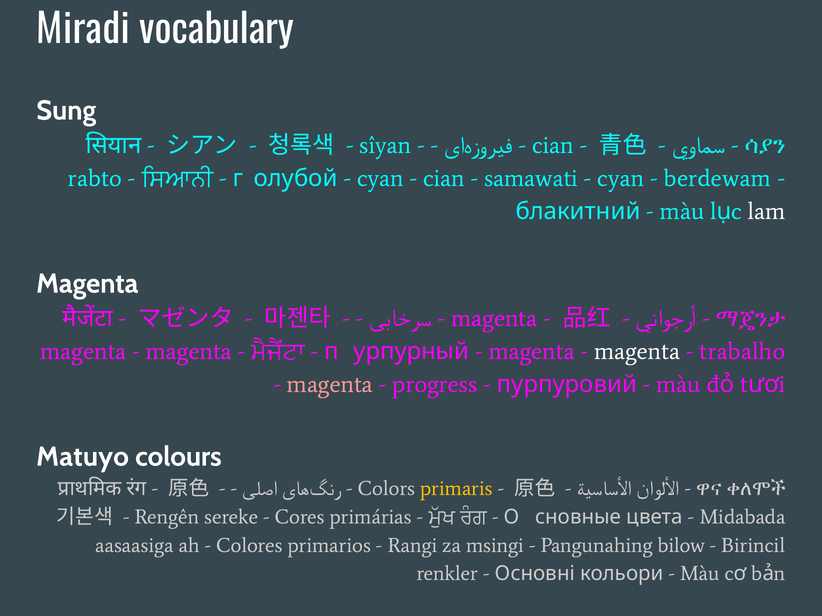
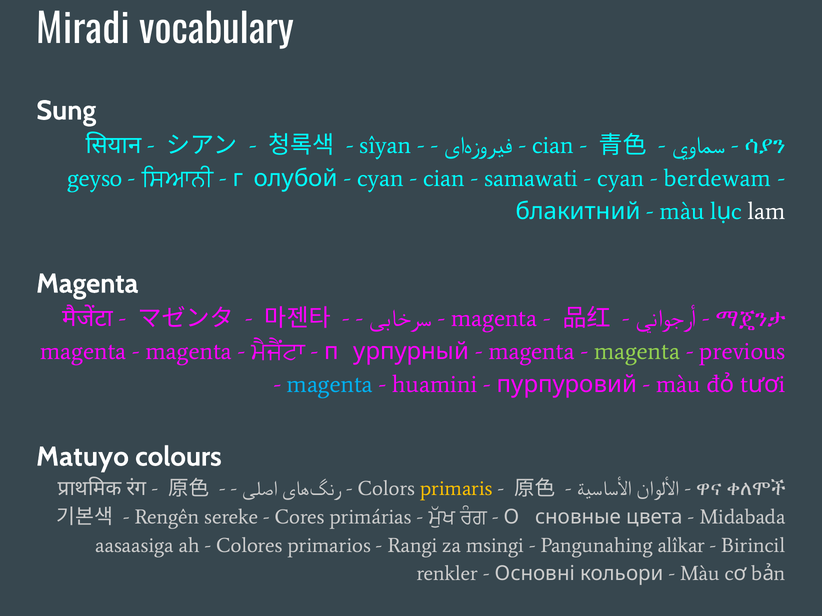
rabto: rabto -> geyso
magenta at (637, 352) colour: white -> light green
trabalho: trabalho -> previous
magenta at (330, 385) colour: pink -> light blue
progress: progress -> huamini
bilow: bilow -> alîkar
